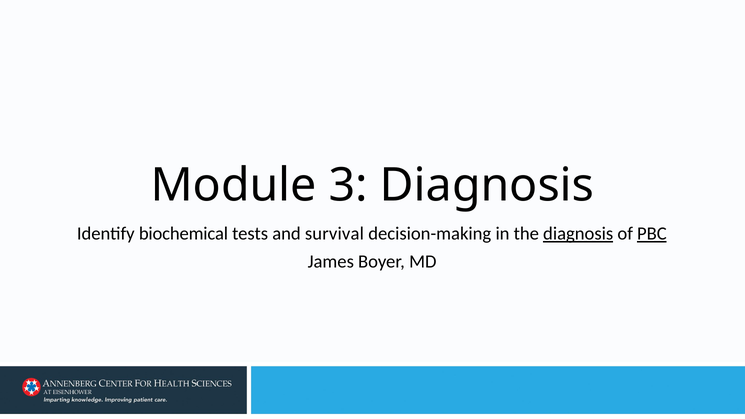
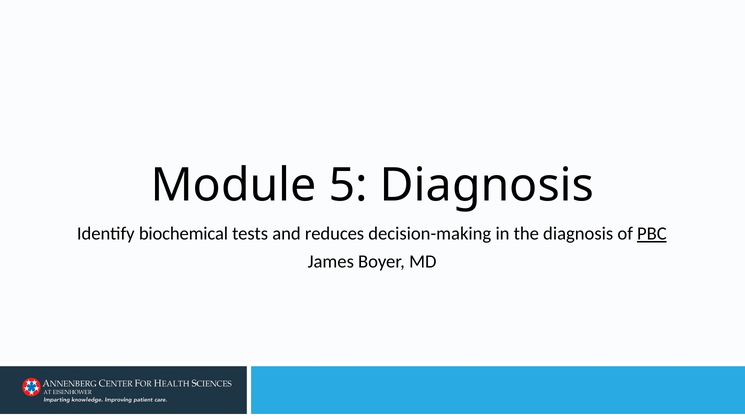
3: 3 -> 5
survival: survival -> reduces
diagnosis at (578, 234) underline: present -> none
